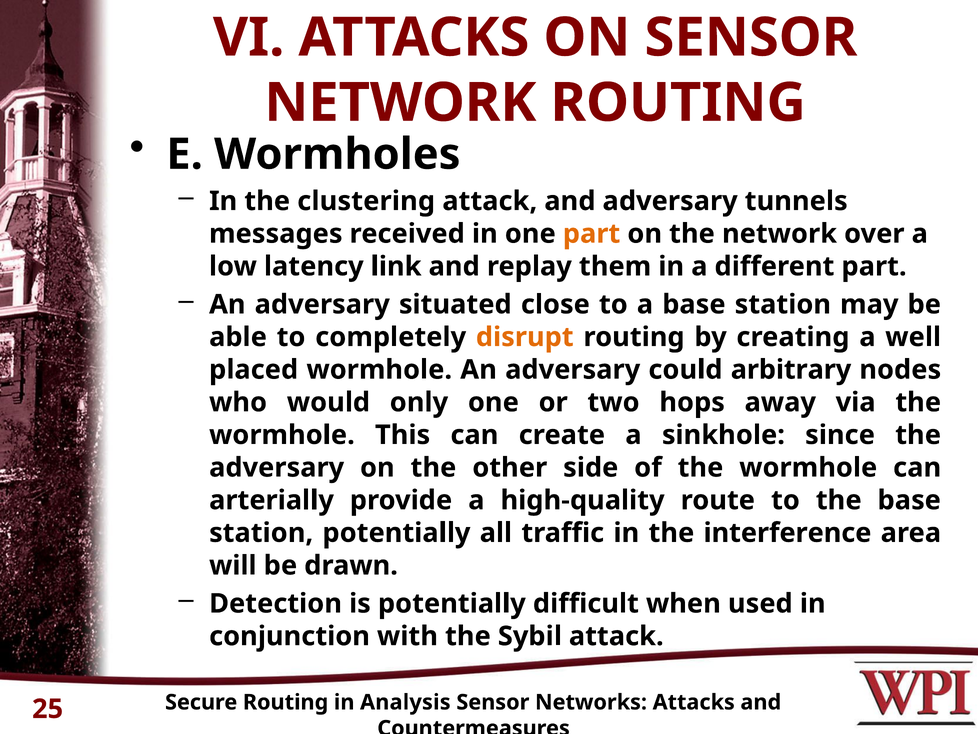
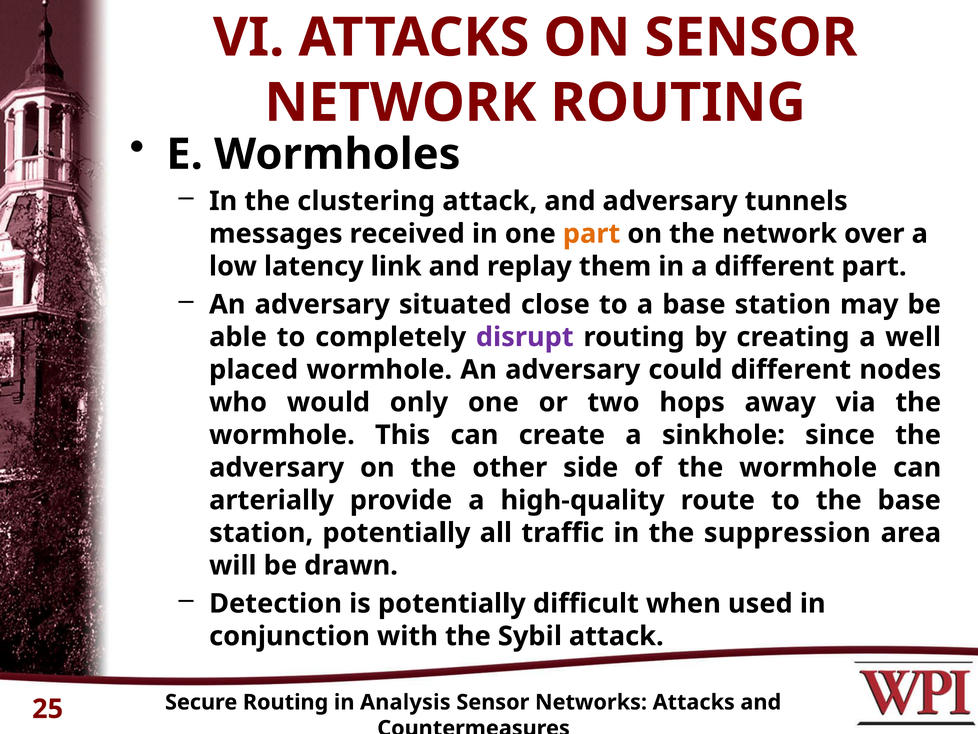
disrupt colour: orange -> purple
could arbitrary: arbitrary -> different
interference: interference -> suppression
